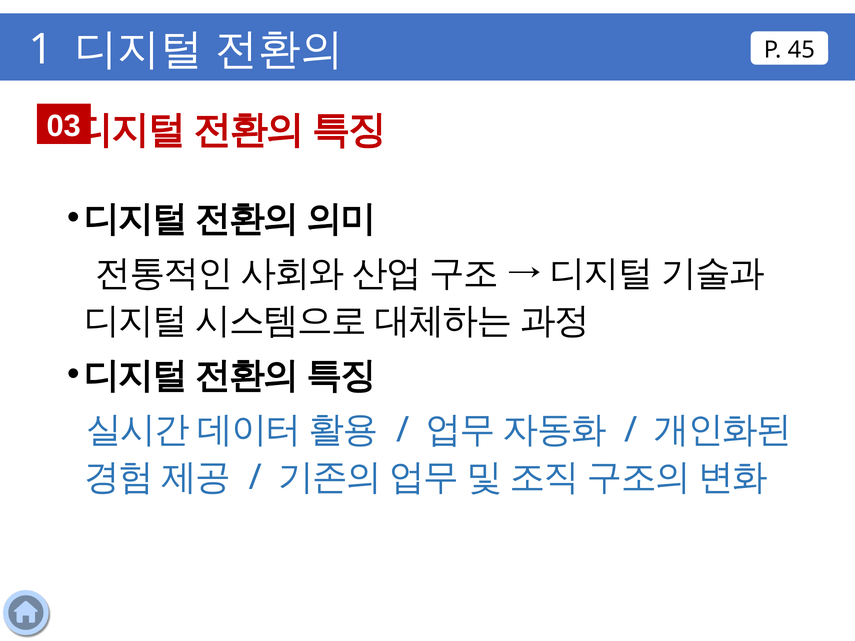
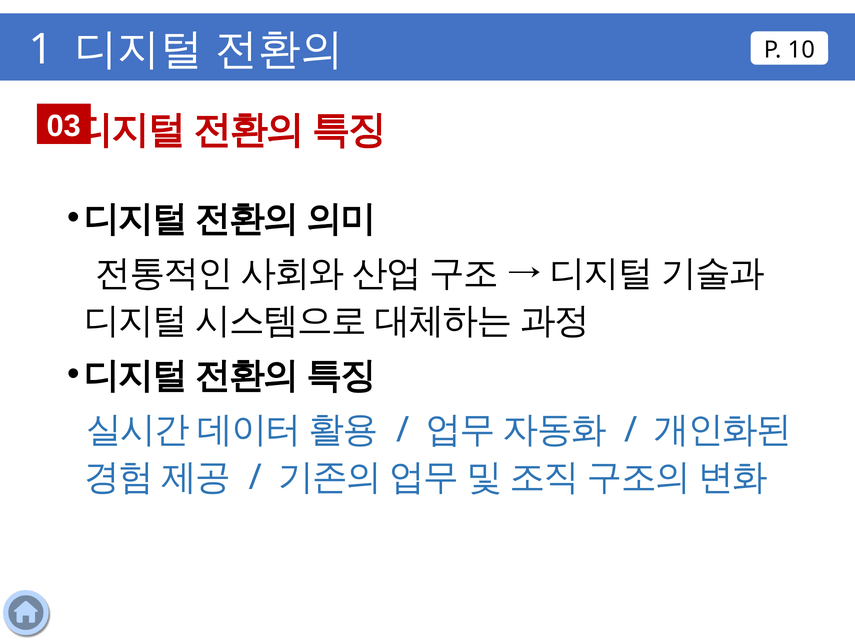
45: 45 -> 10
